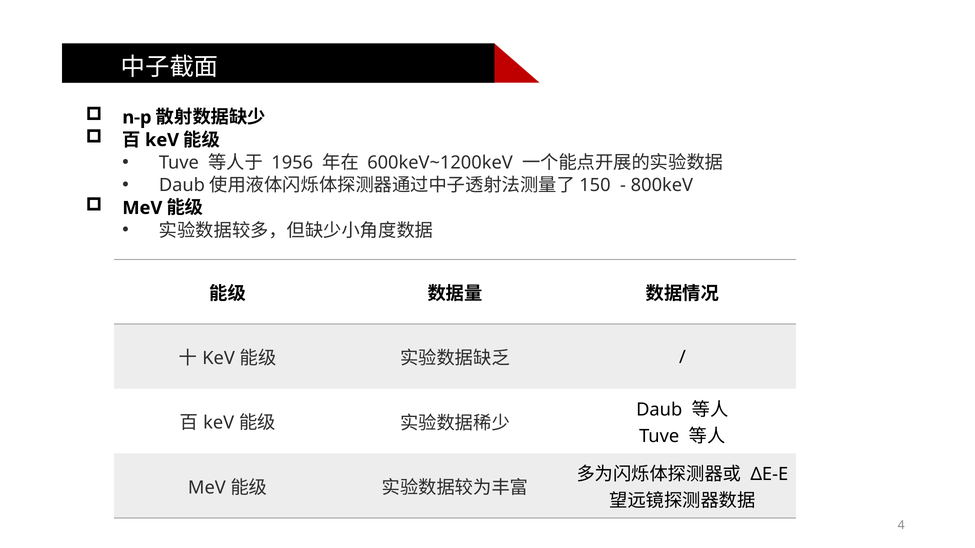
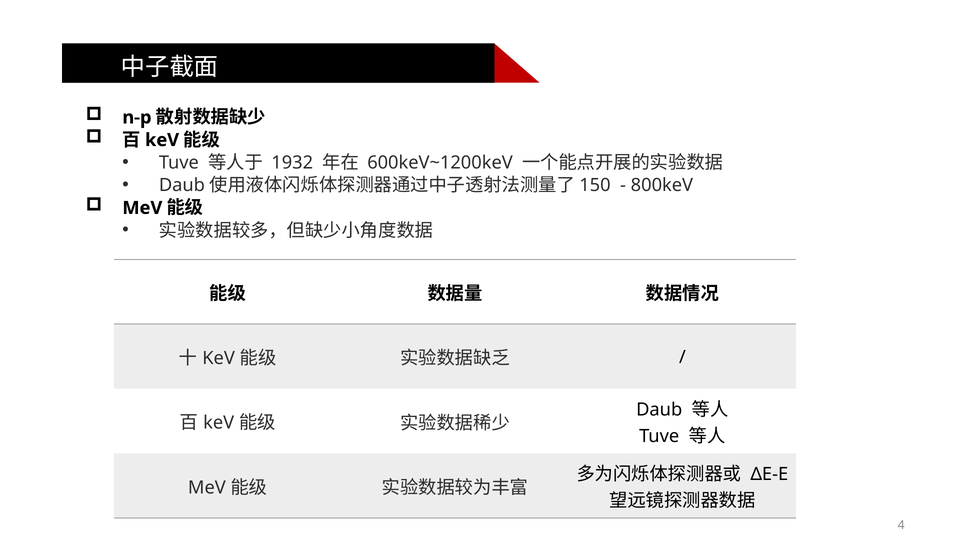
1956: 1956 -> 1932
